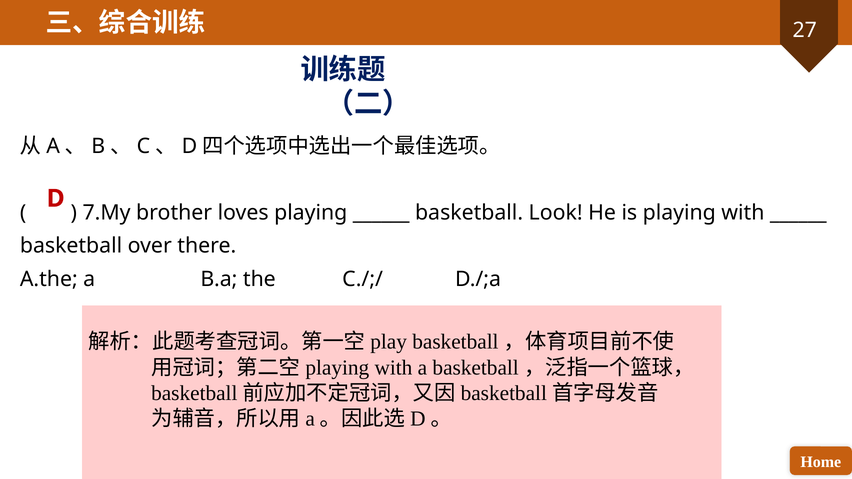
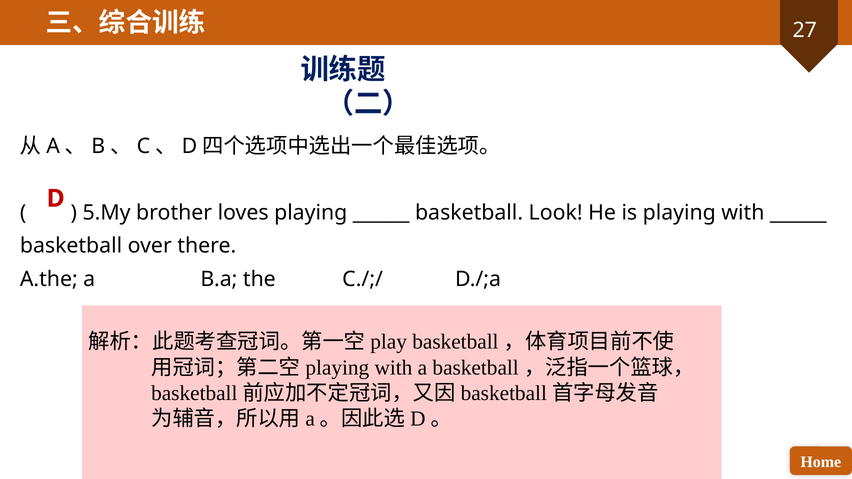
7.My: 7.My -> 5.My
